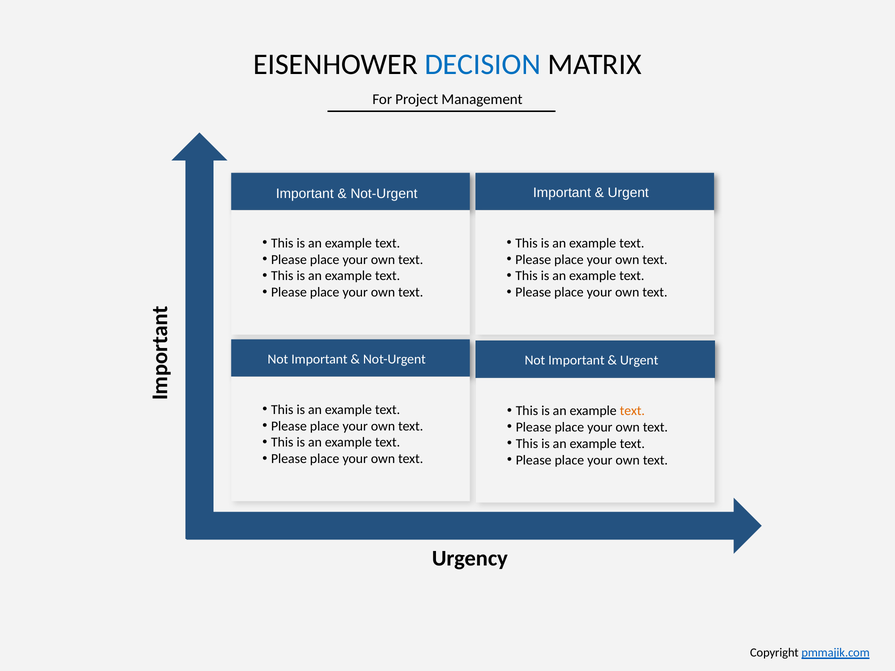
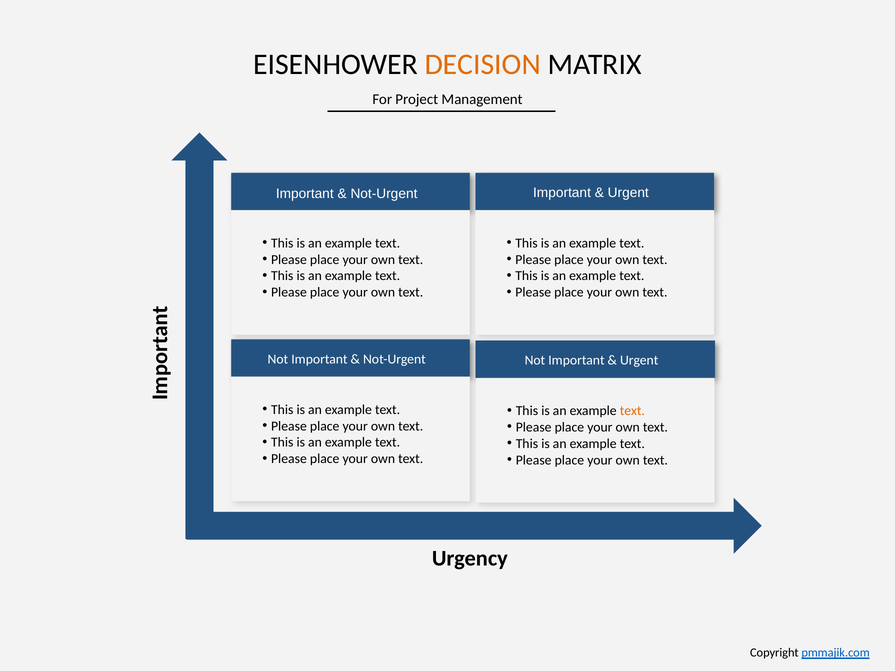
DECISION colour: blue -> orange
